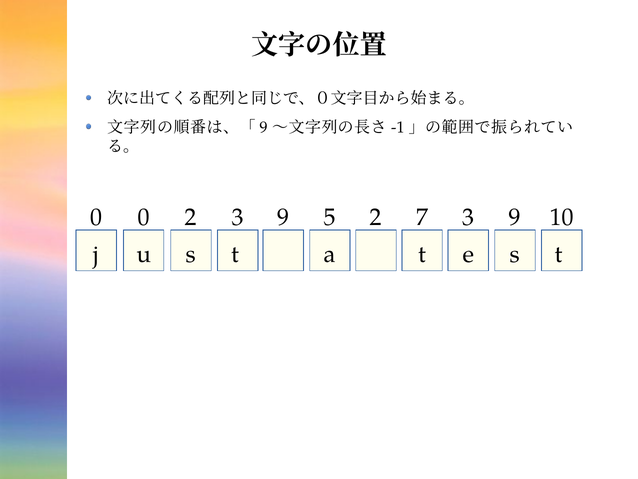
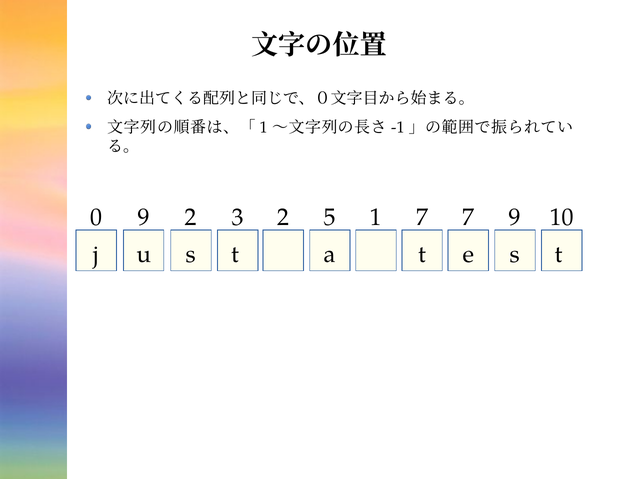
9 at (264, 127): 9 -> 1
0 0: 0 -> 9
3 9: 9 -> 2
5 2: 2 -> 1
7 3: 3 -> 7
